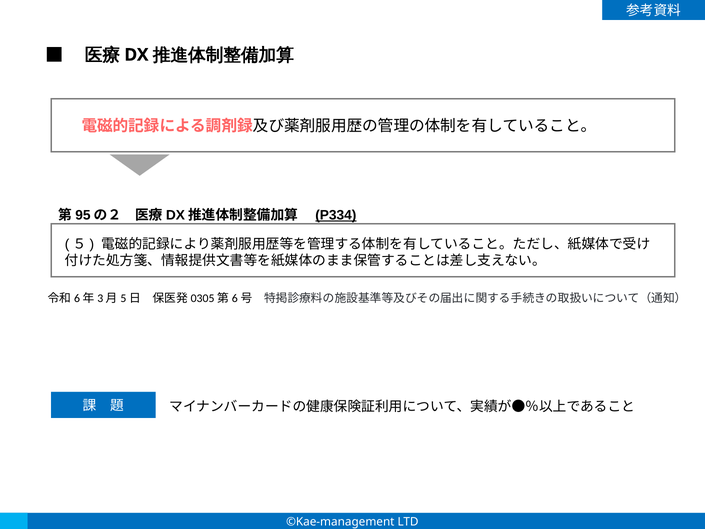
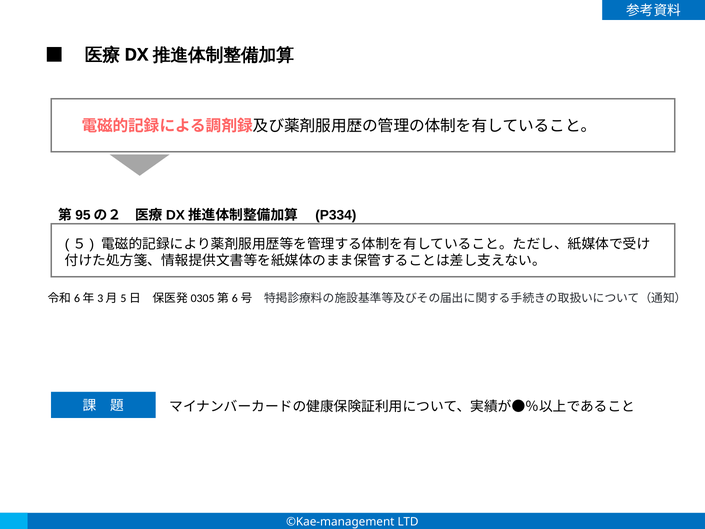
P334 underline: present -> none
